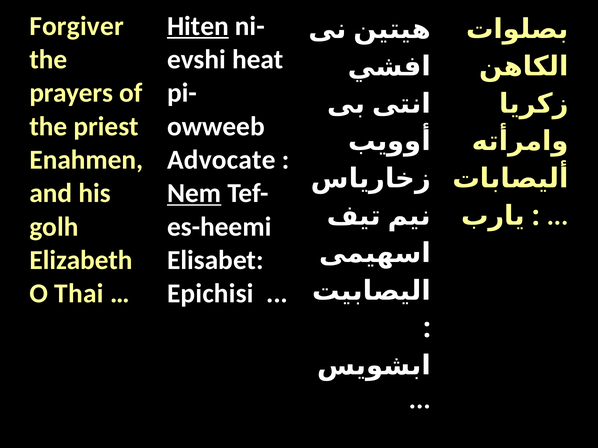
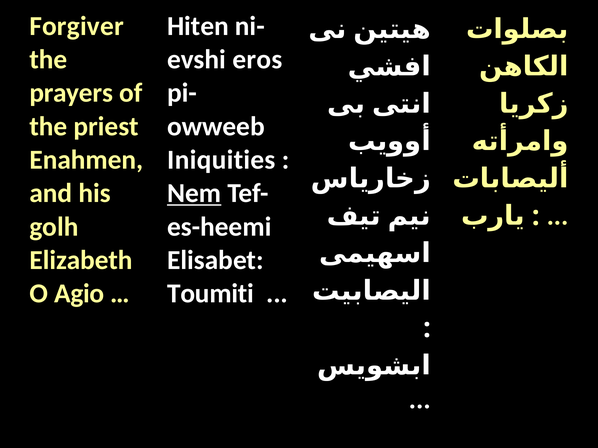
Hiten underline: present -> none
heat: heat -> eros
Advocate: Advocate -> Iniquities
Thai: Thai -> Agio
Epichisi: Epichisi -> Toumiti
